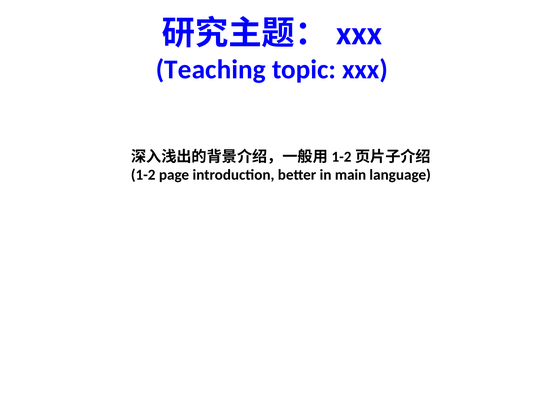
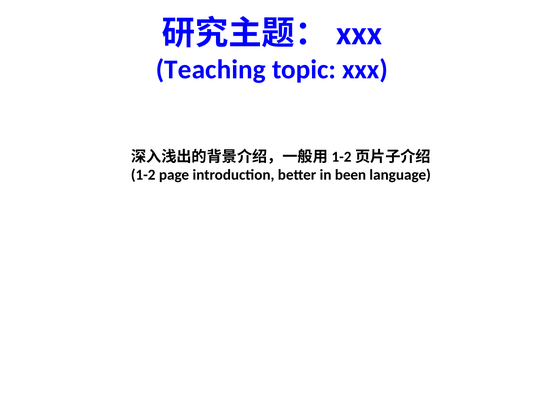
main: main -> been
